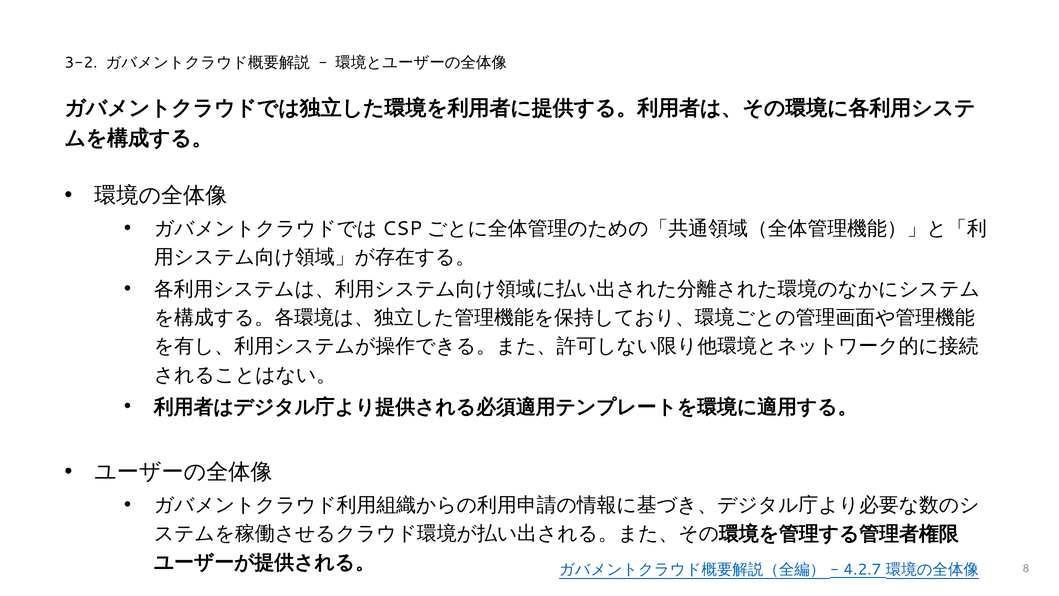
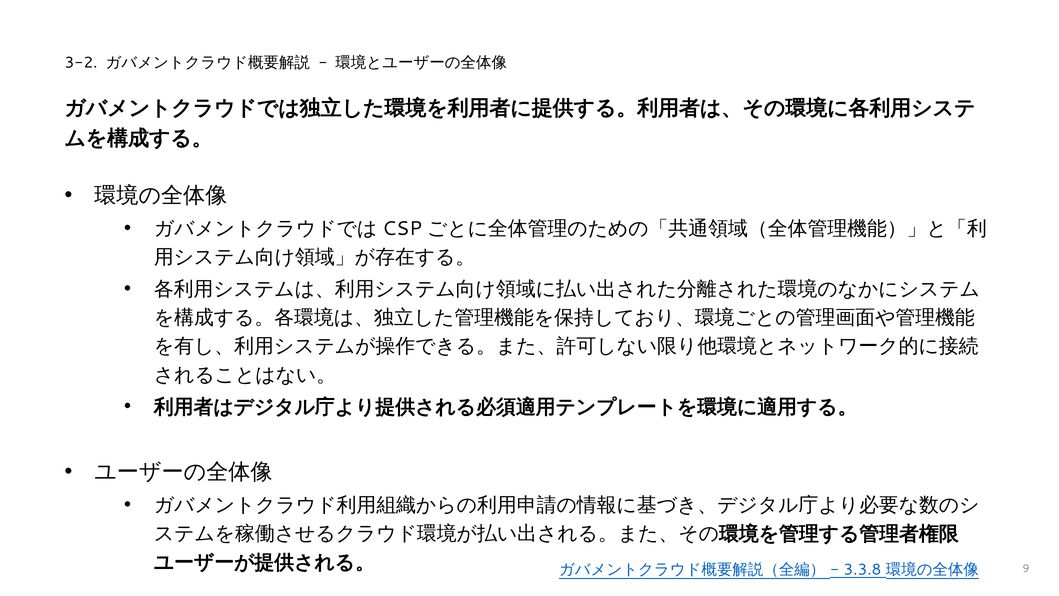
8: 8 -> 9
4.2.7: 4.2.7 -> 3.3.8
